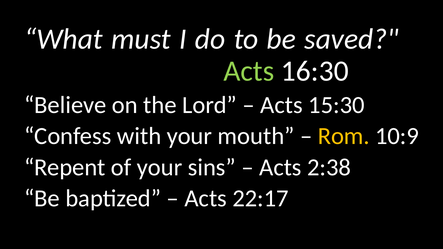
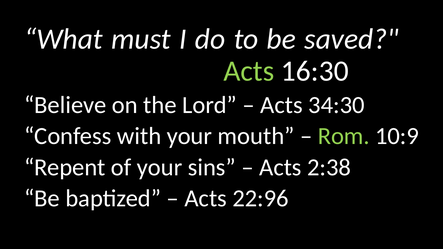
15:30: 15:30 -> 34:30
Rom colour: yellow -> light green
22:17: 22:17 -> 22:96
